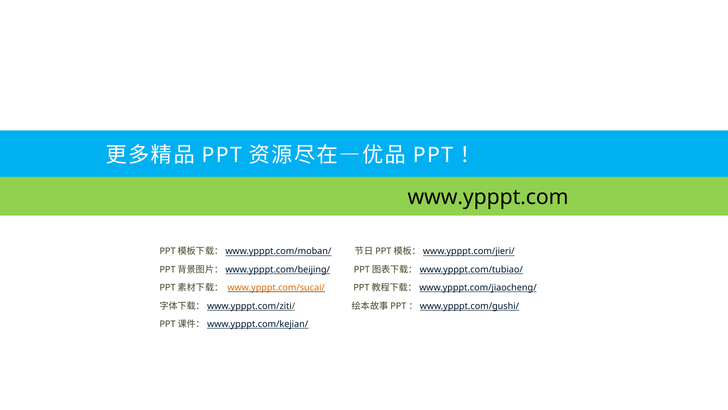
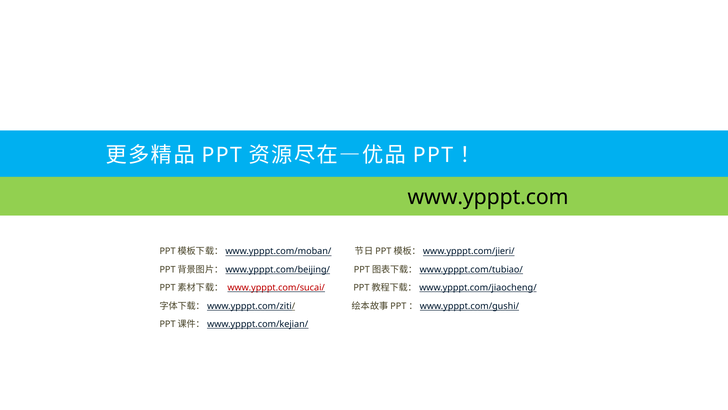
www.ypppt.com/sucai/ colour: orange -> red
